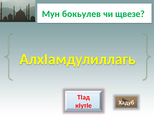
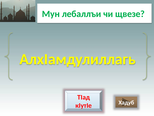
бокьулев: бокьулев -> лебаллъи
